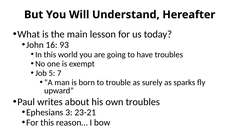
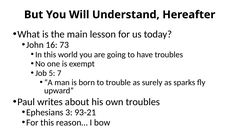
93: 93 -> 73
23-21: 23-21 -> 93-21
